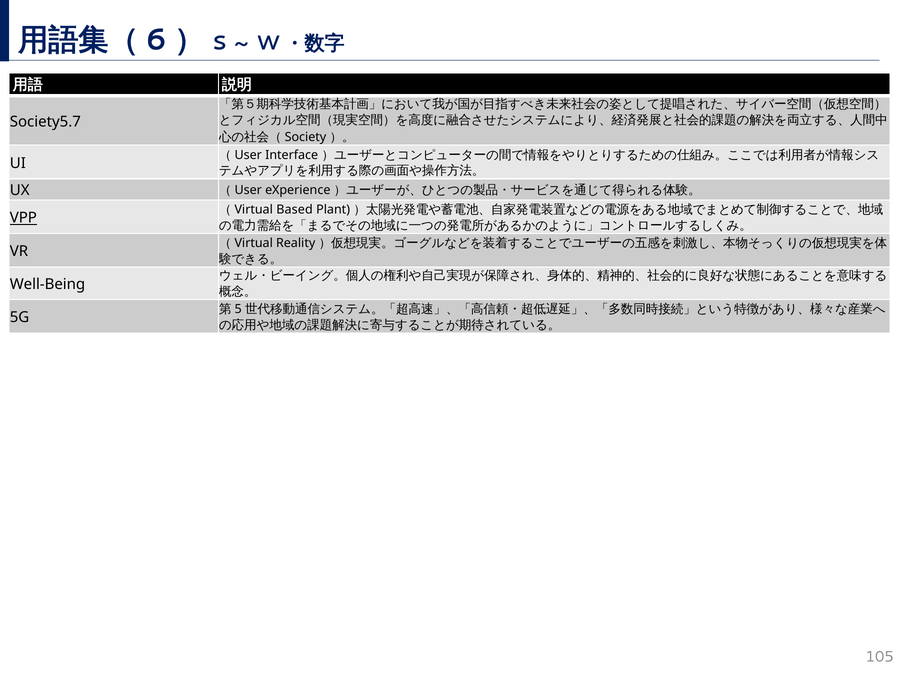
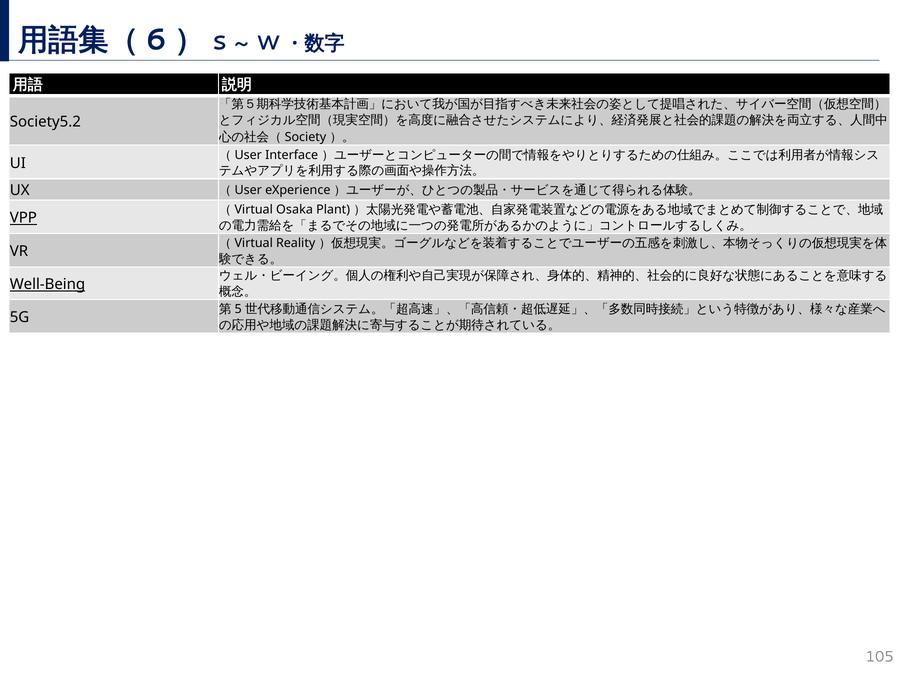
Society5.7: Society5.7 -> Society5.2
Based: Based -> Osaka
Well-Being underline: none -> present
